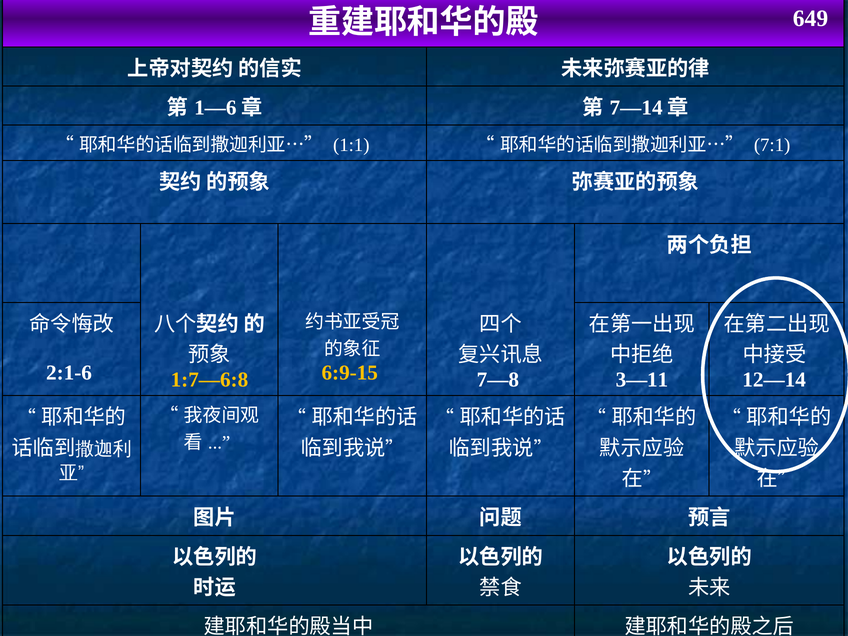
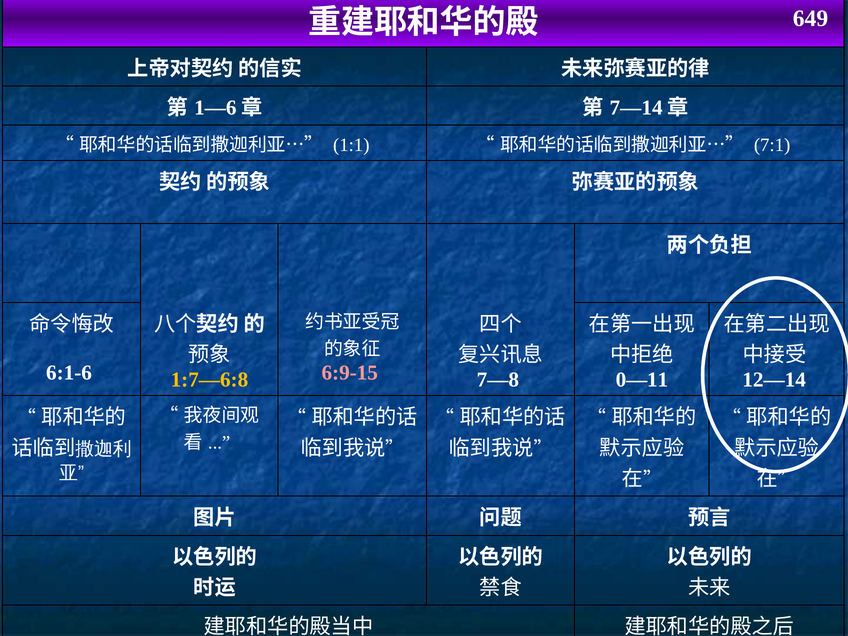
2:1-6: 2:1-6 -> 6:1-6
6:9-15 colour: yellow -> pink
3—11: 3—11 -> 0—11
